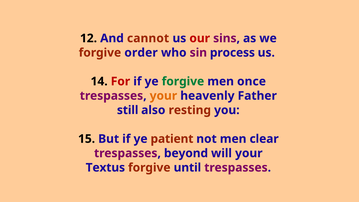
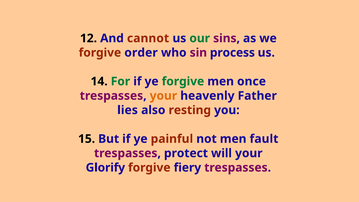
our colour: red -> green
For colour: red -> green
still: still -> lies
patient: patient -> painful
clear: clear -> fault
beyond: beyond -> protect
Textus: Textus -> Glorify
until: until -> fiery
